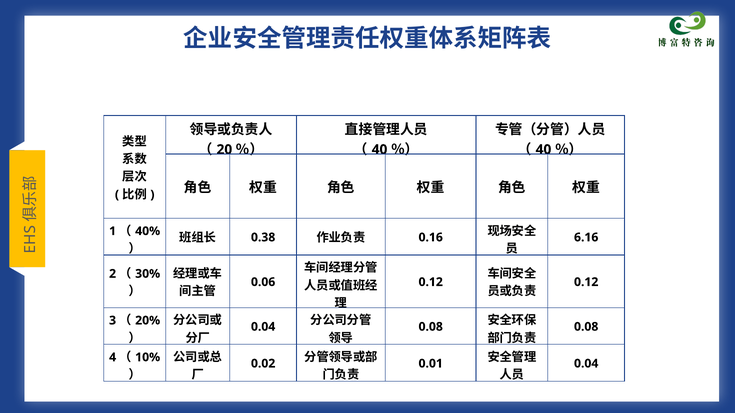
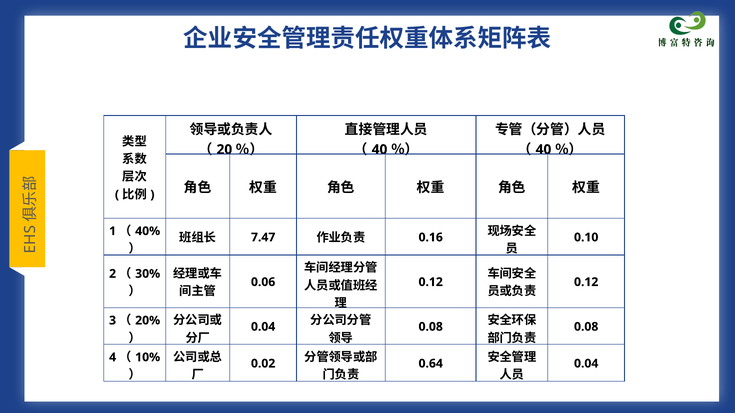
0.38: 0.38 -> 7.47
6.16: 6.16 -> 0.10
0.01: 0.01 -> 0.64
